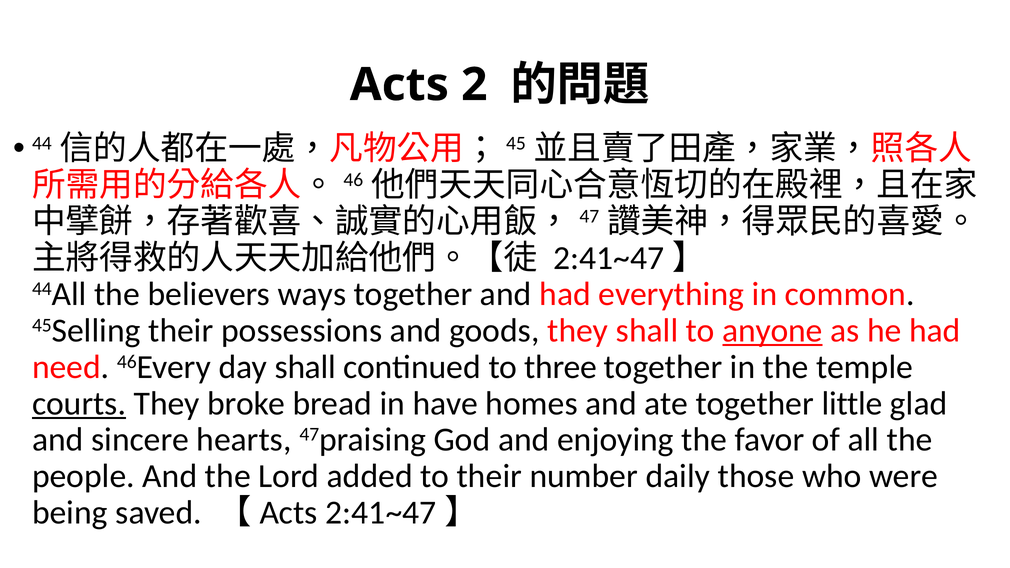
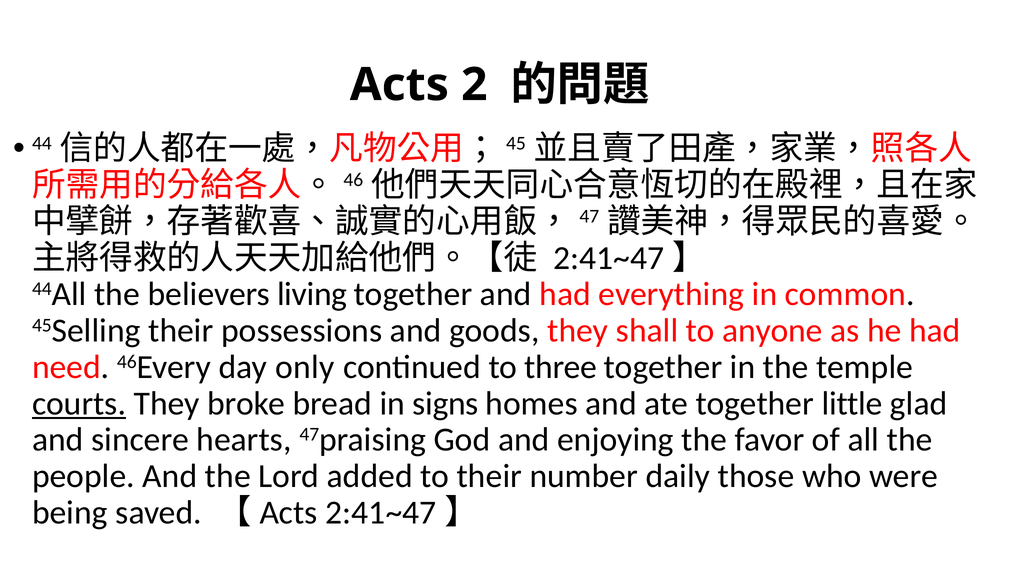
ways: ways -> living
anyone underline: present -> none
day shall: shall -> only
have: have -> signs
